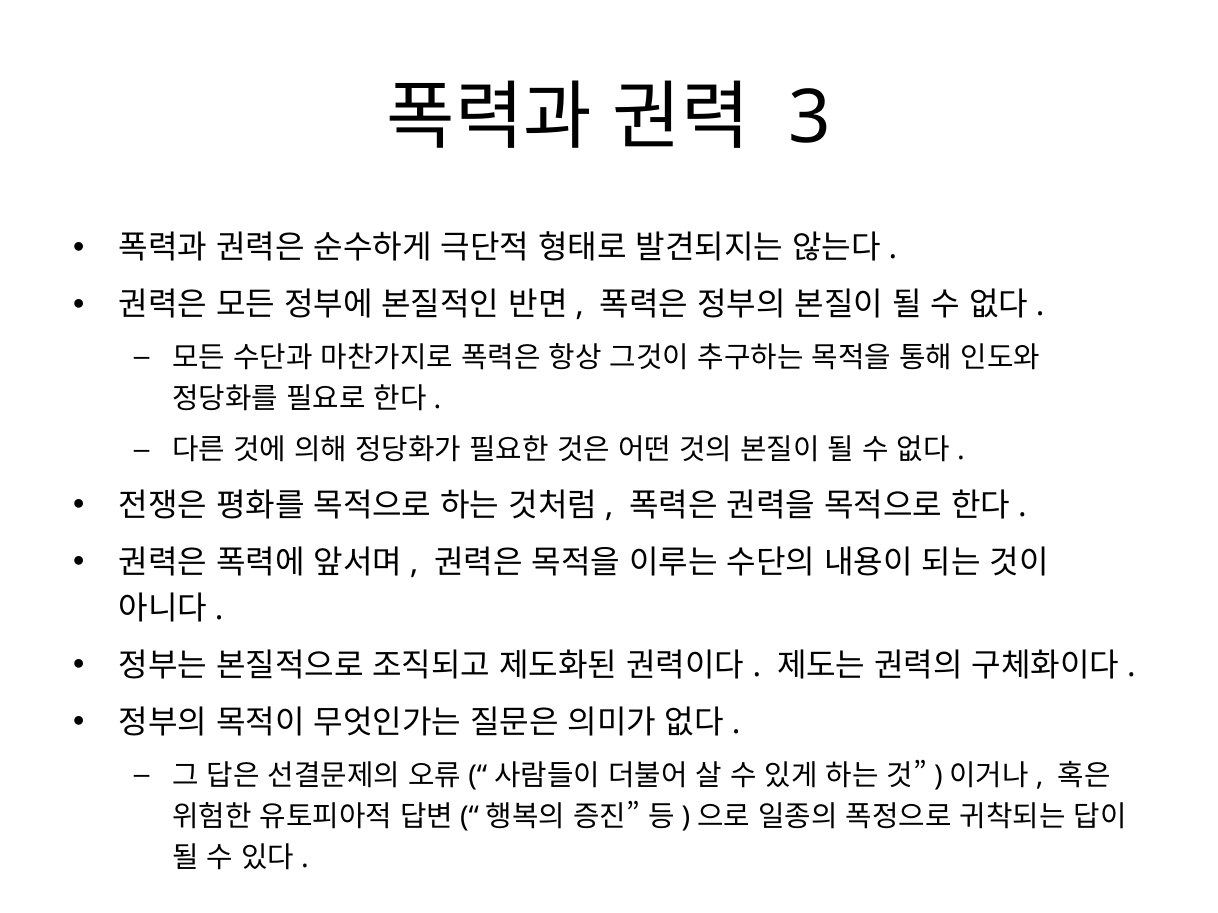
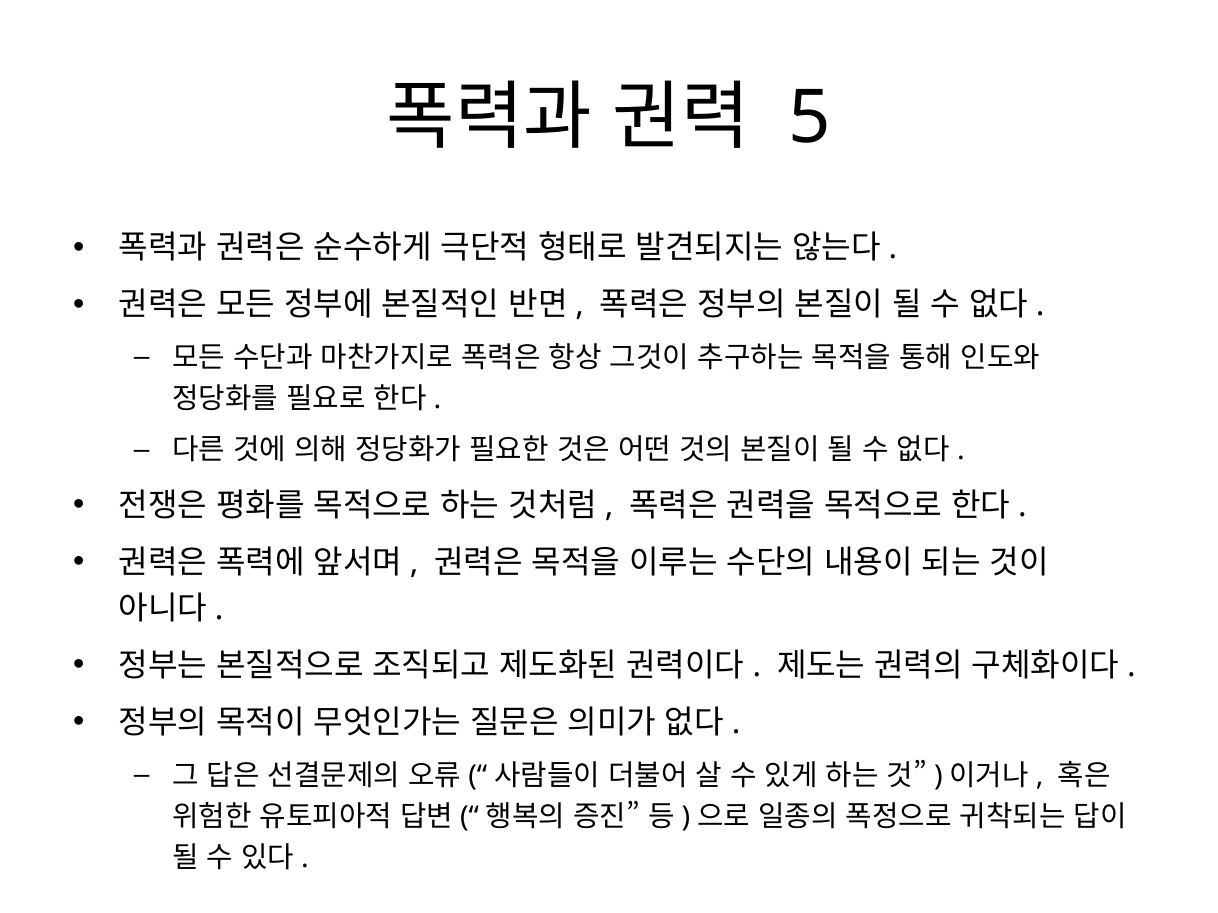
3: 3 -> 5
